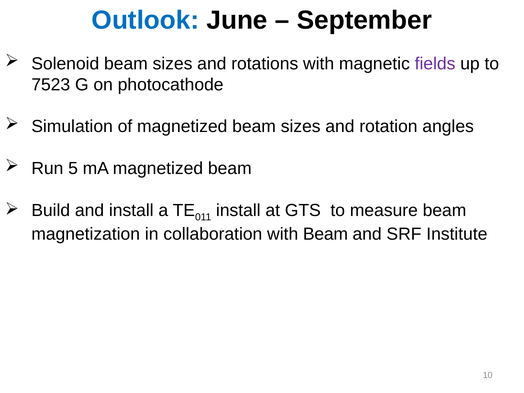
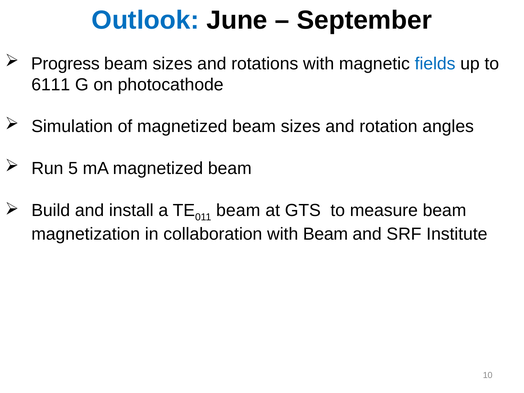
Solenoid: Solenoid -> Progress
fields colour: purple -> blue
7523: 7523 -> 6111
install at (238, 210): install -> beam
